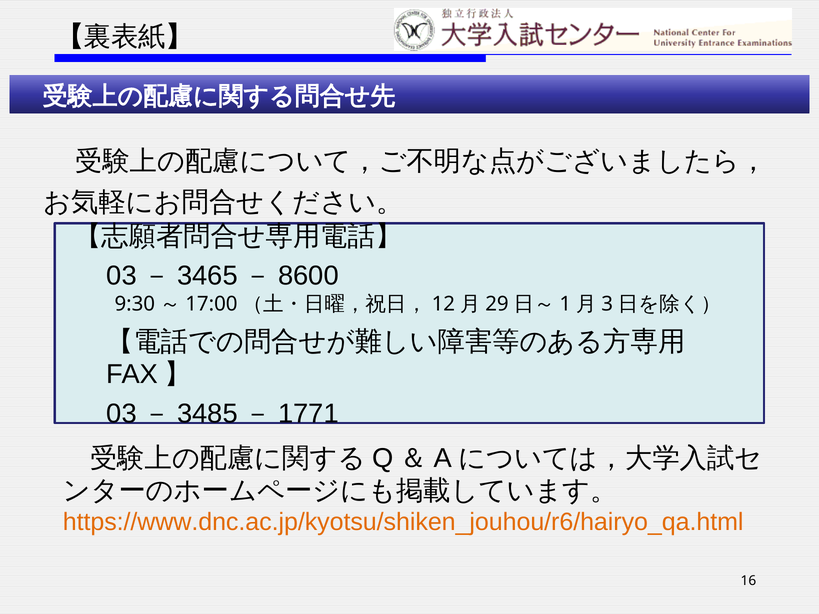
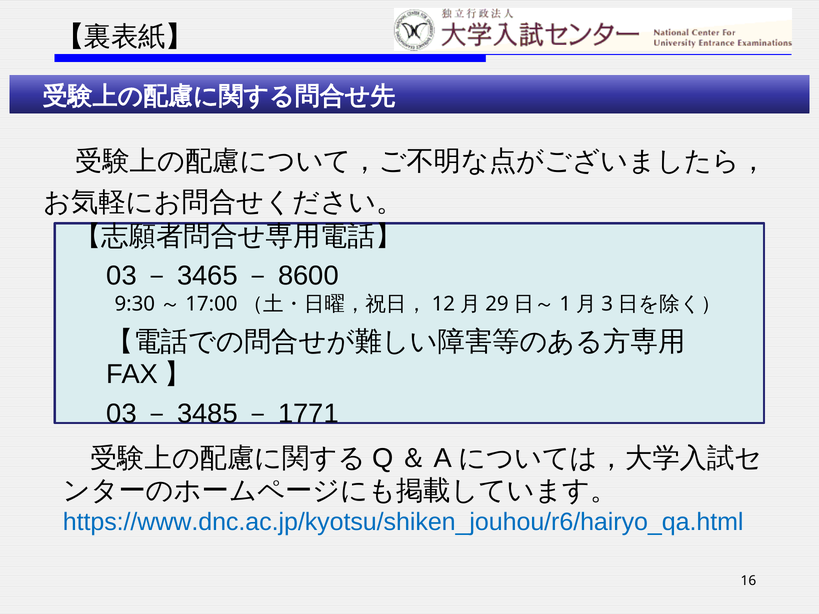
https://www.dnc.ac.jp/kyotsu/shiken_jouhou/r6/hairyo_qa.html colour: orange -> blue
